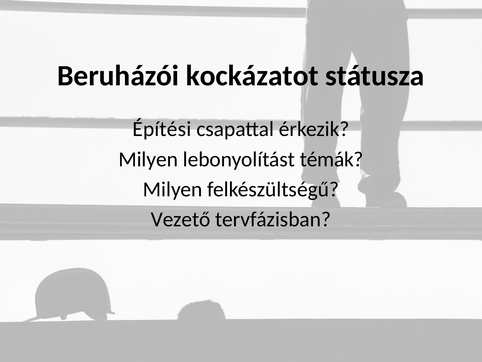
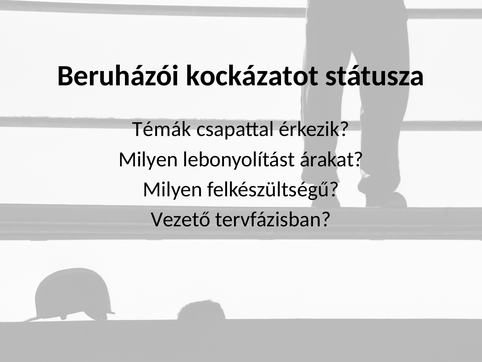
Építési: Építési -> Témák
témák: témák -> árakat
